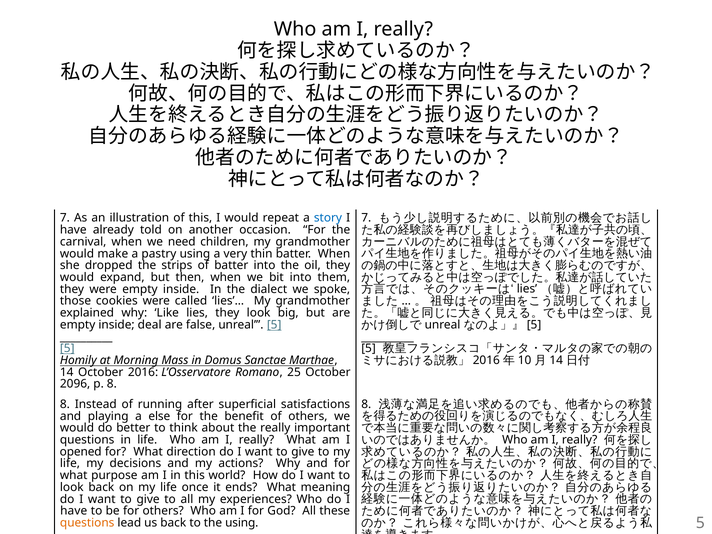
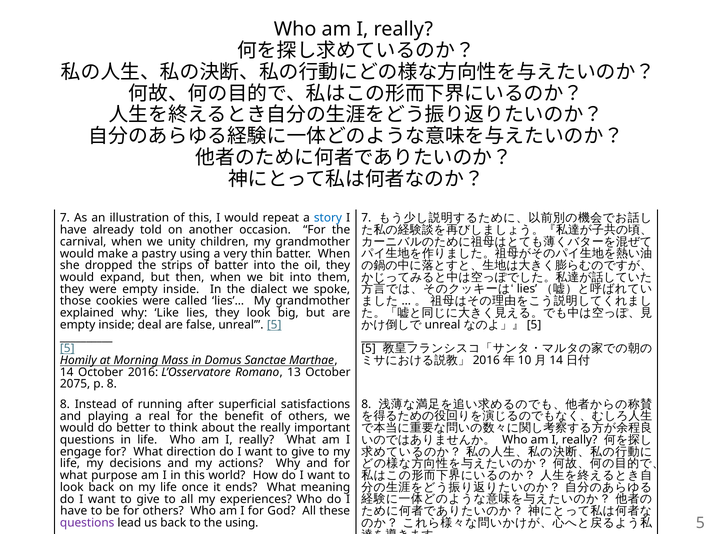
need: need -> unity
25: 25 -> 13
2096: 2096 -> 2075
else: else -> real
opened: opened -> engage
questions at (87, 523) colour: orange -> purple
